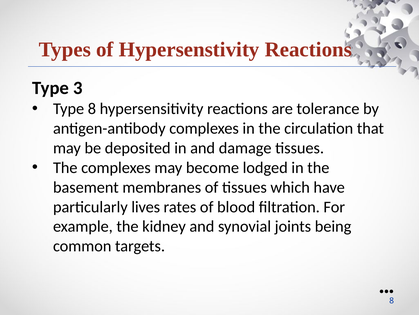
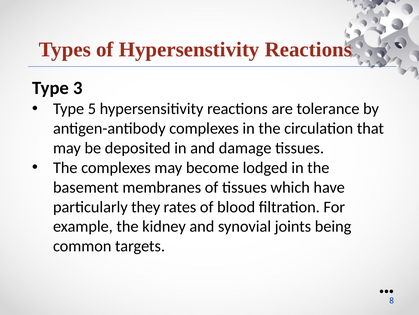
Type 8: 8 -> 5
lives: lives -> they
